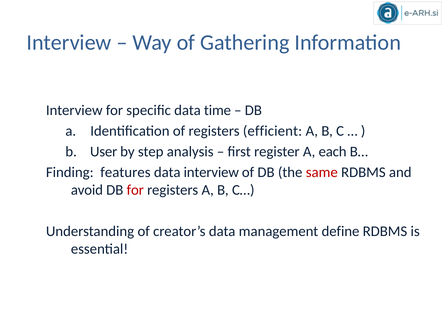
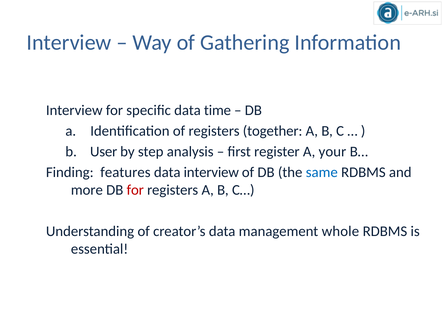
efficient: efficient -> together
each: each -> your
same colour: red -> blue
avoid: avoid -> more
define: define -> whole
